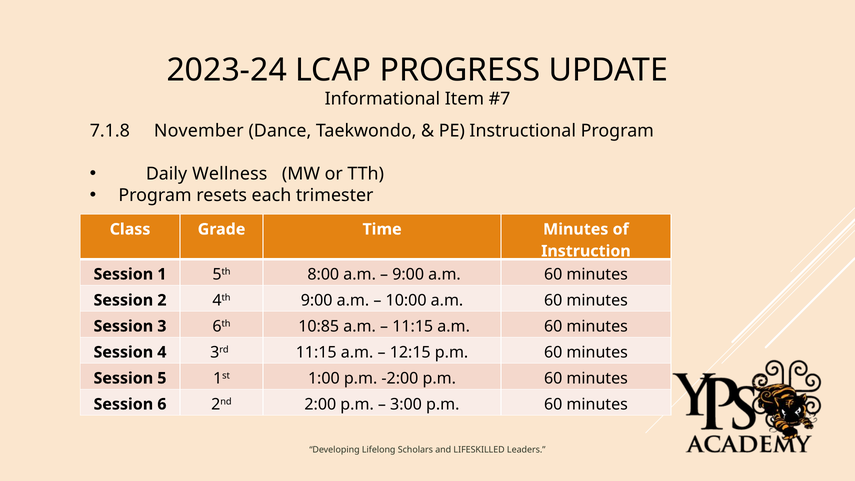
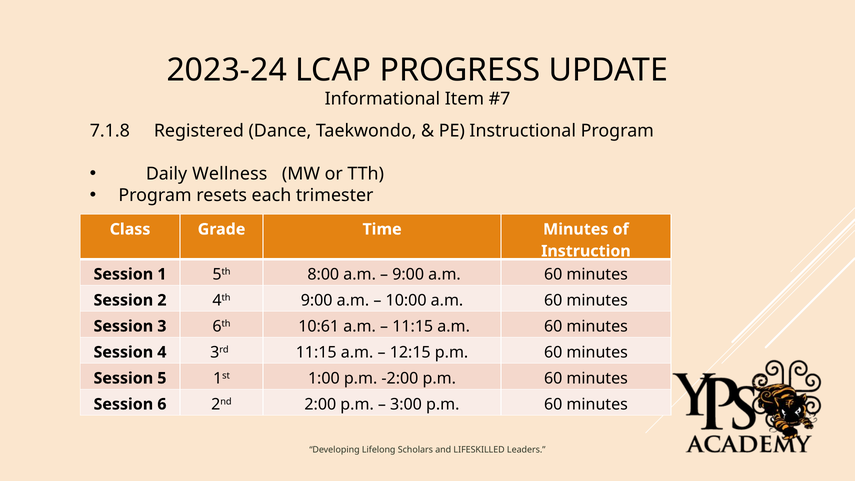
November: November -> Registered
10:85: 10:85 -> 10:61
